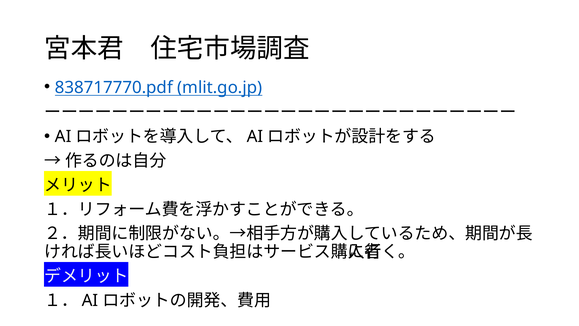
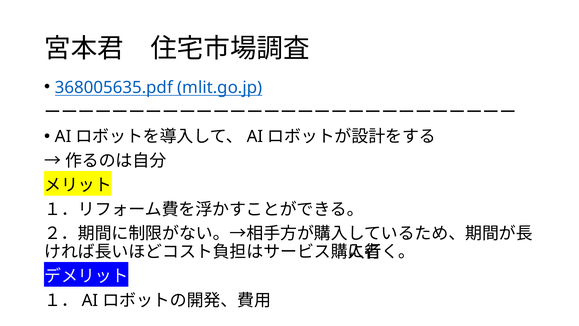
838717770.pdf: 838717770.pdf -> 368005635.pdf
